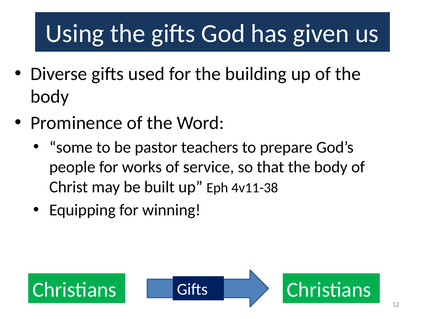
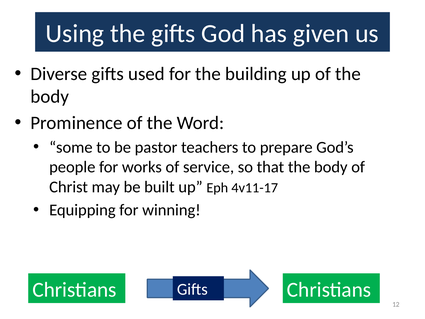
4v11-38: 4v11-38 -> 4v11-17
